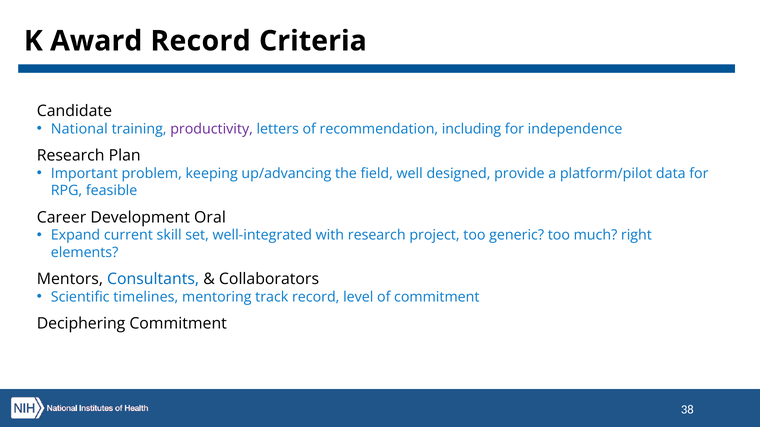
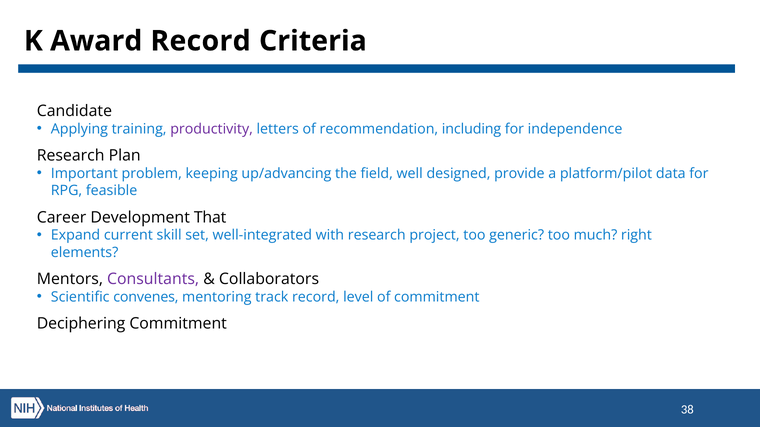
National: National -> Applying
Oral: Oral -> That
Consultants colour: blue -> purple
timelines: timelines -> convenes
